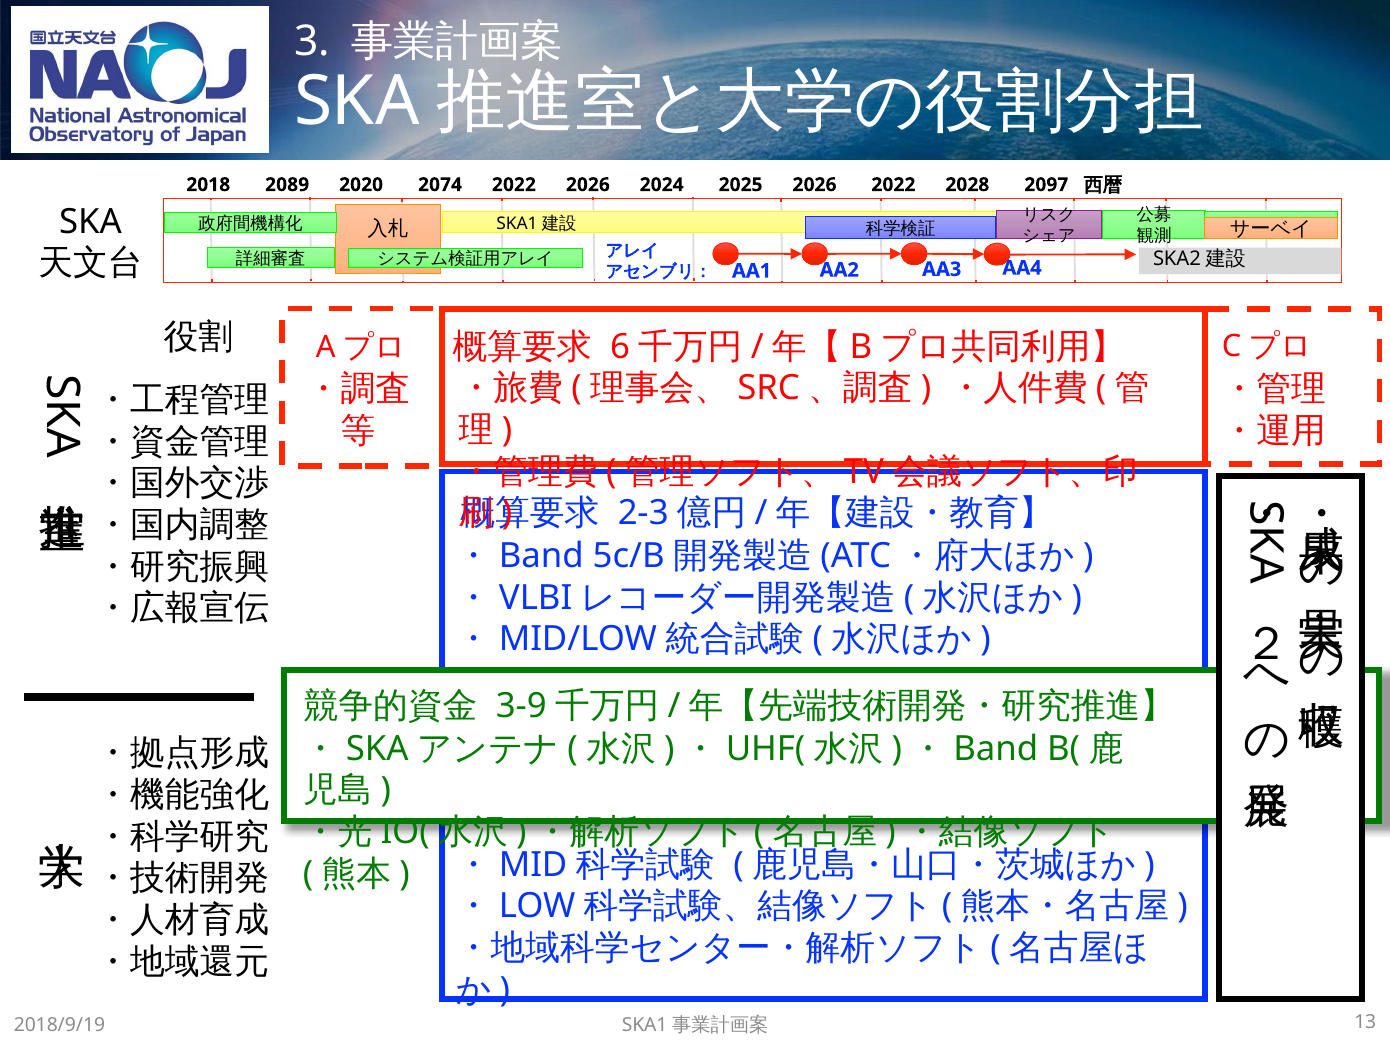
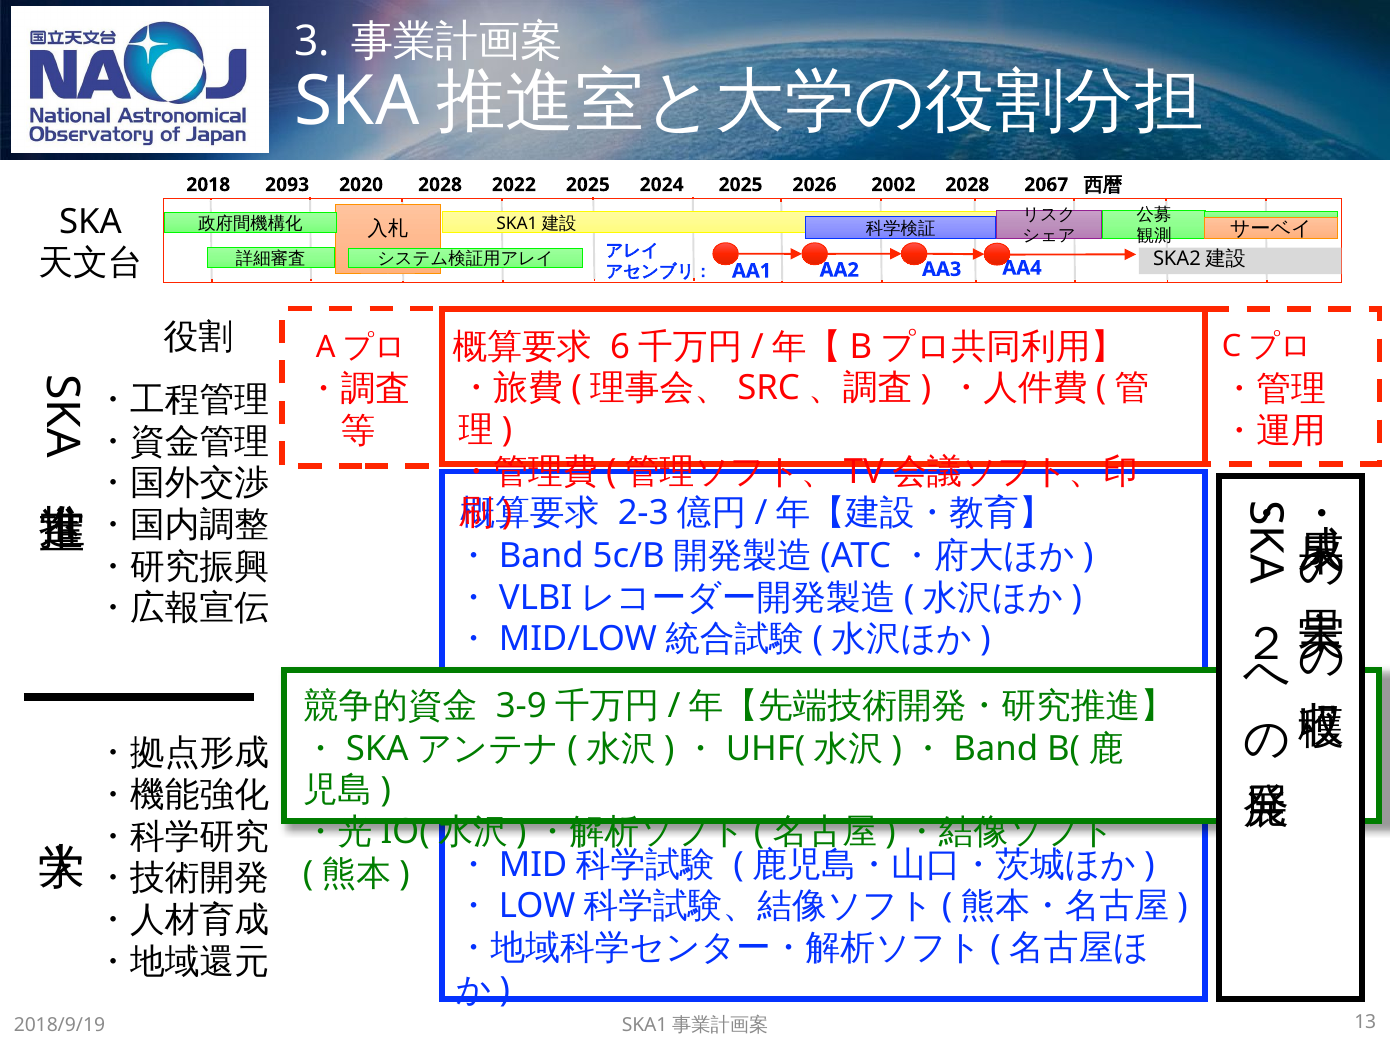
2089: 2089 -> 2093
2020 2074: 2074 -> 2028
2022 2026: 2026 -> 2025
2026 2022: 2022 -> 2002
2097: 2097 -> 2067
